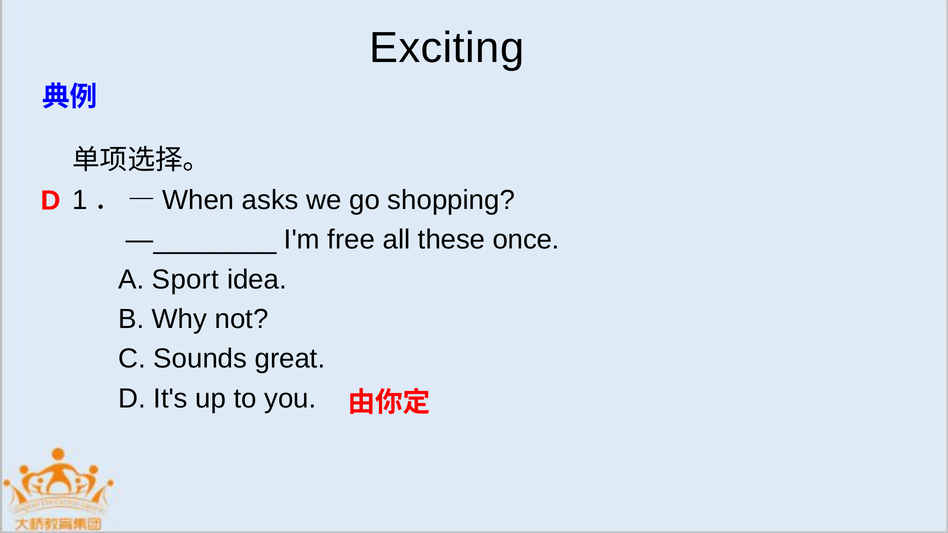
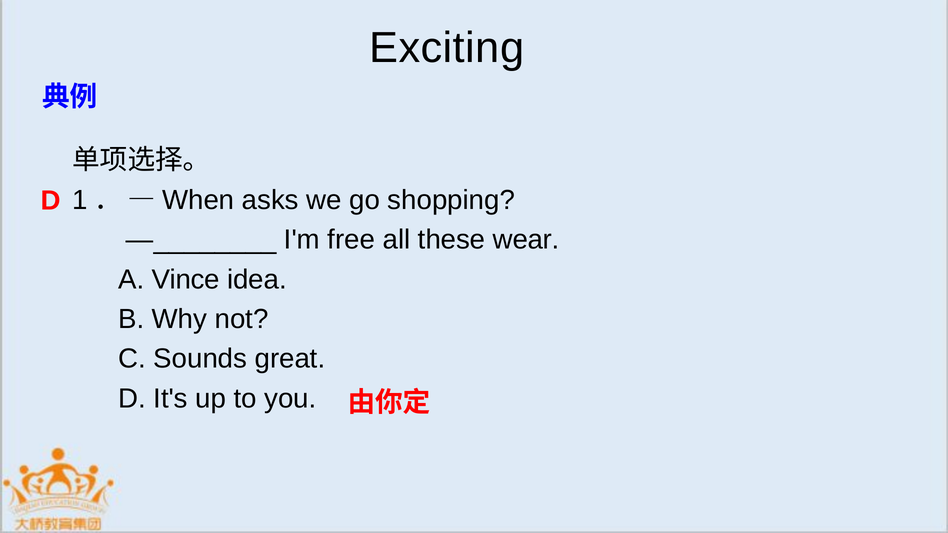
once: once -> wear
Sport: Sport -> Vince
